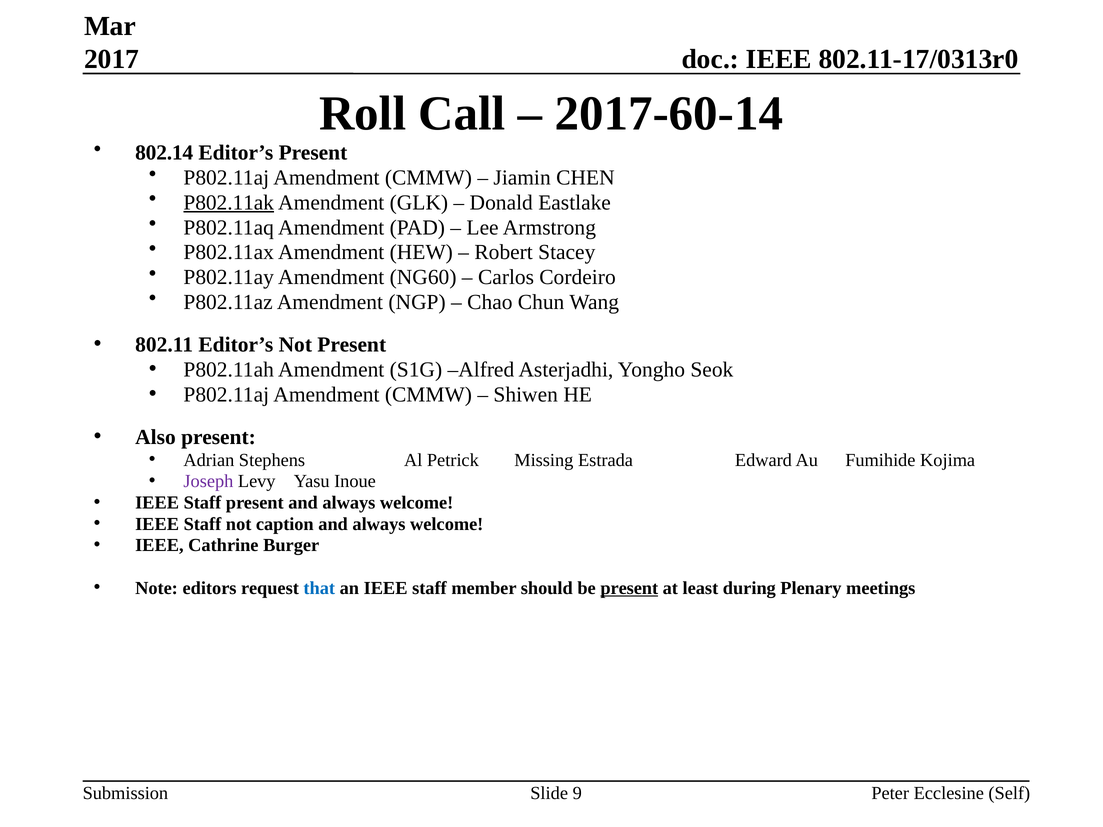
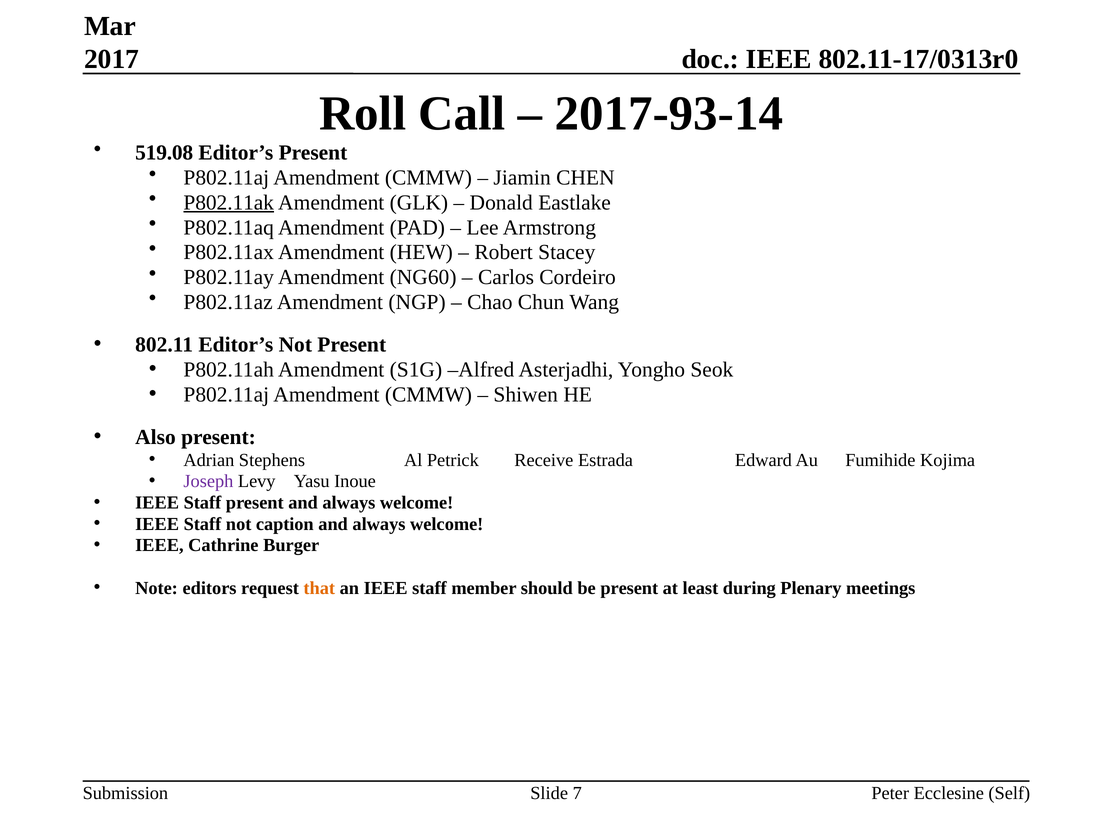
2017-60-14: 2017-60-14 -> 2017-93-14
802.14: 802.14 -> 519.08
Missing: Missing -> Receive
that colour: blue -> orange
present at (629, 588) underline: present -> none
9: 9 -> 7
